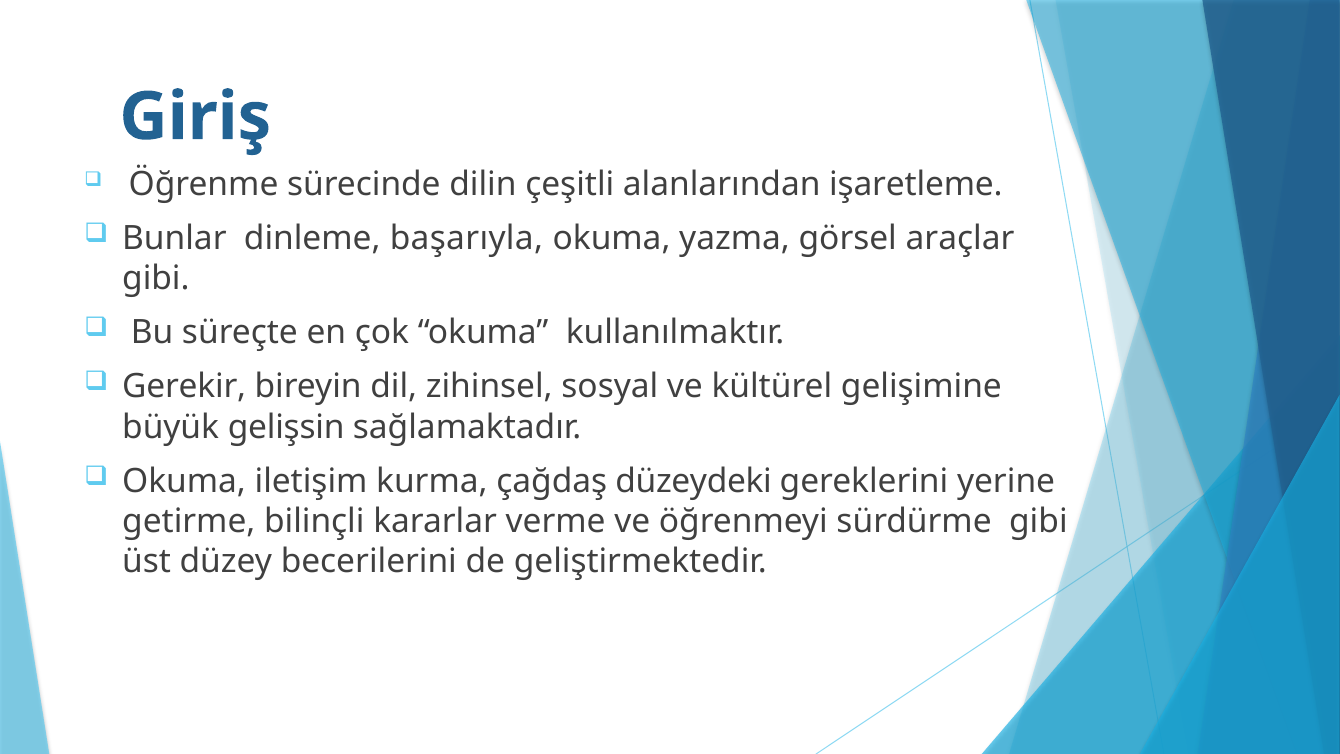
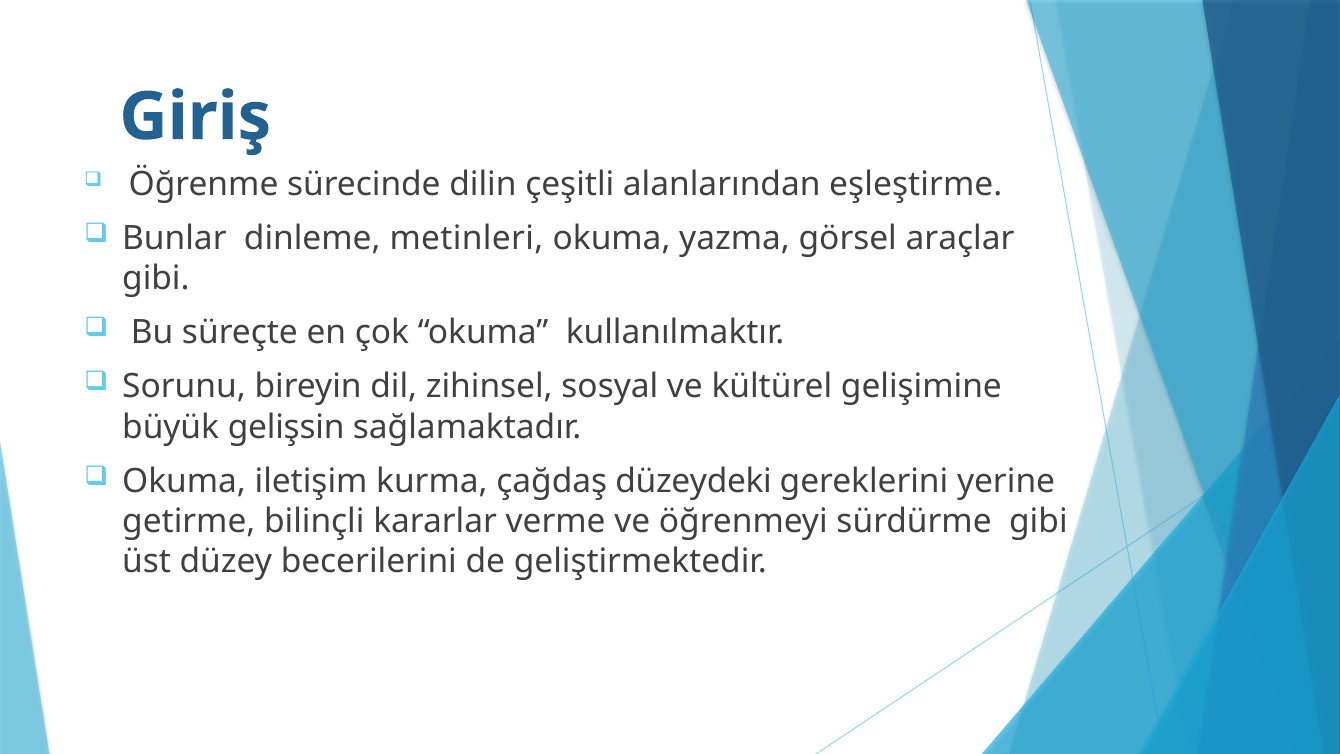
işaretleme: işaretleme -> eşleştirme
başarıyla: başarıyla -> metinleri
Gerekir: Gerekir -> Sorunu
